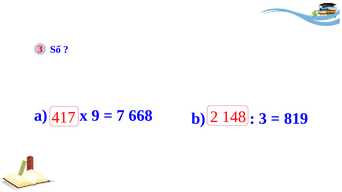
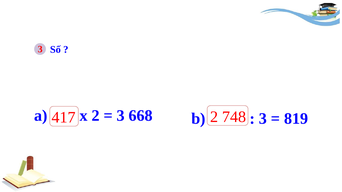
x 9: 9 -> 2
7 at (121, 116): 7 -> 3
148: 148 -> 748
